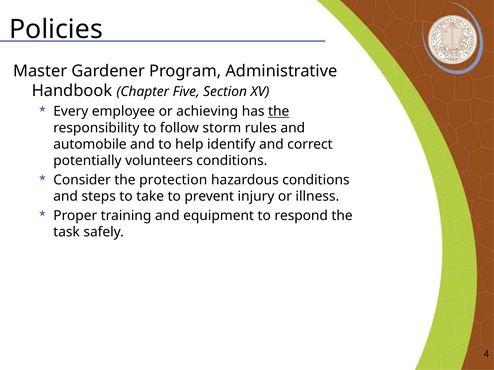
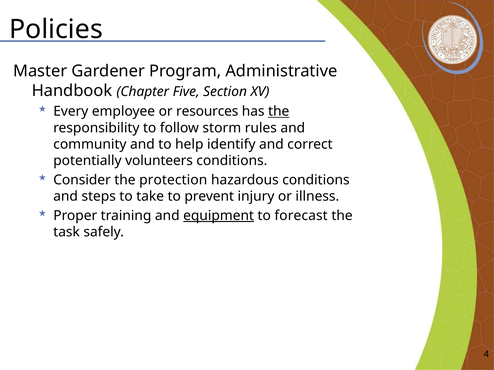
achieving: achieving -> resources
automobile: automobile -> community
equipment underline: none -> present
respond: respond -> forecast
